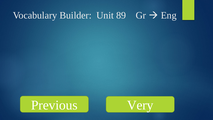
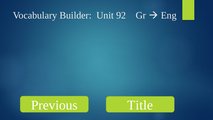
89: 89 -> 92
Very: Very -> Title
